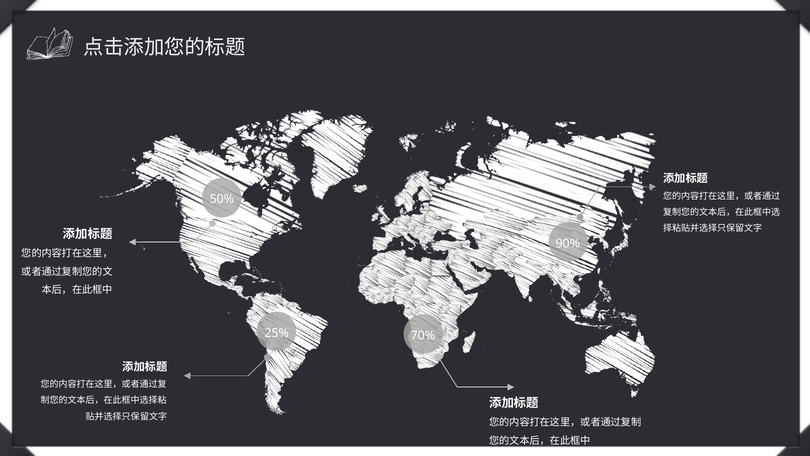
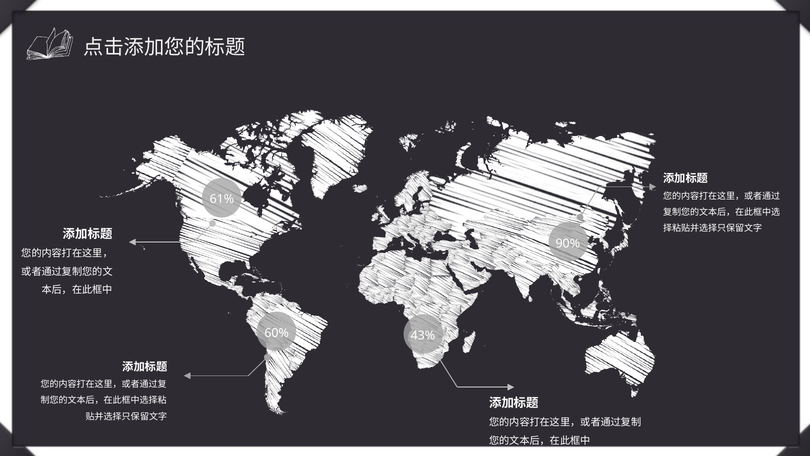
50%: 50% -> 61%
25%: 25% -> 60%
70%: 70% -> 43%
